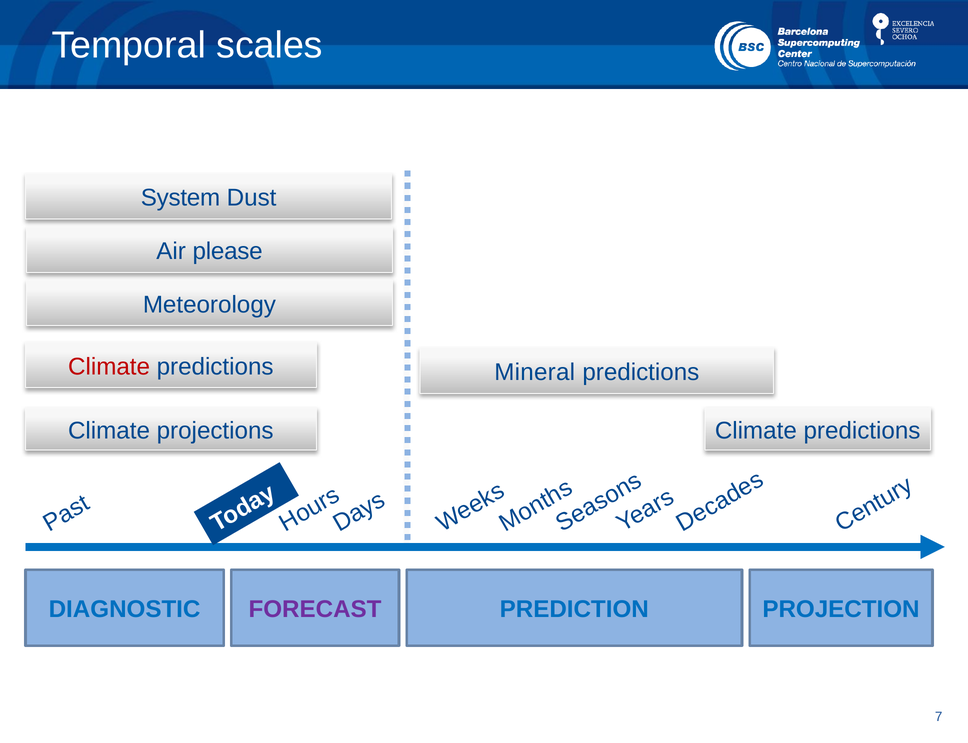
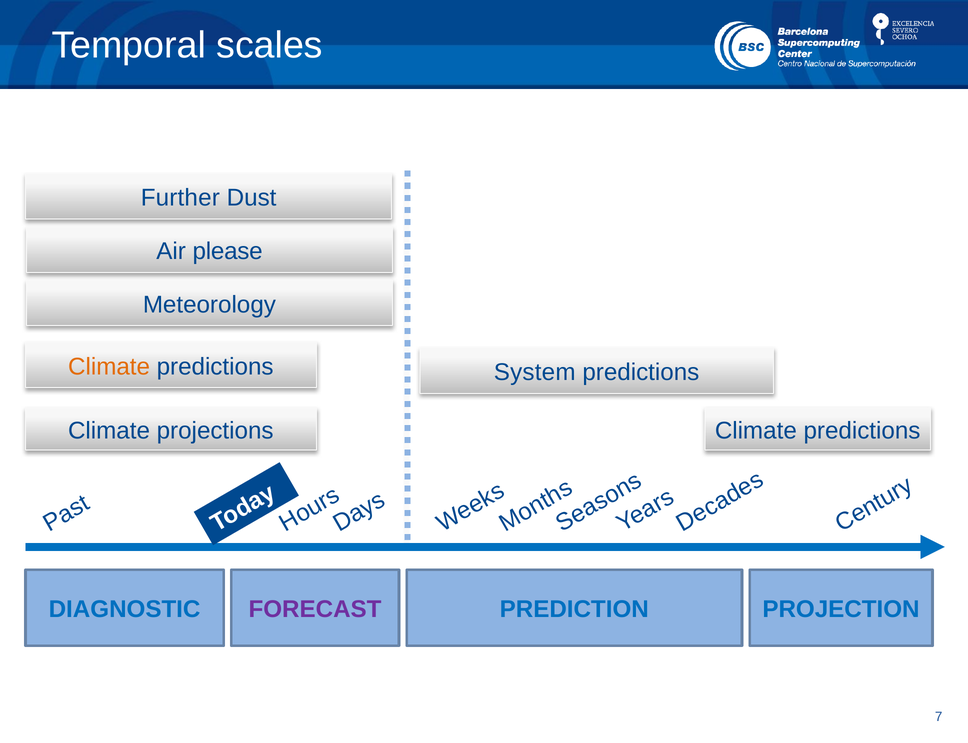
System: System -> Further
Climate at (109, 367) colour: red -> orange
Mineral: Mineral -> System
